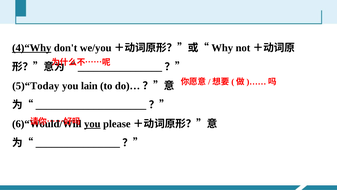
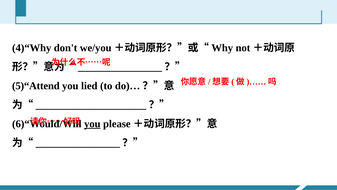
4)“Why underline: present -> none
5)“Today: 5)“Today -> 5)“Attend
lain: lain -> lied
